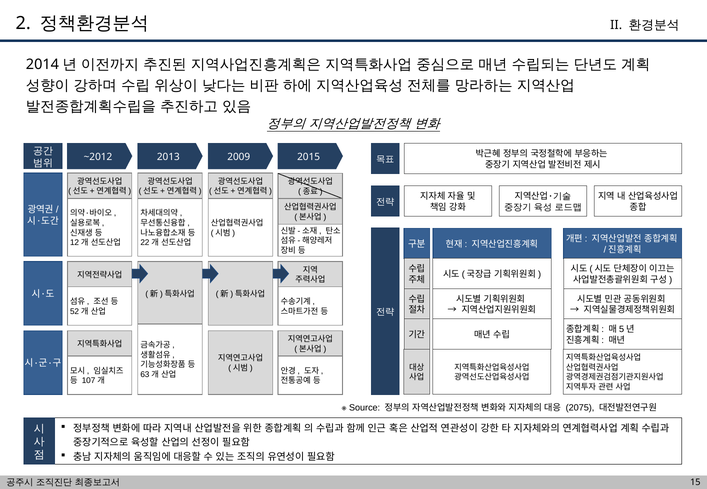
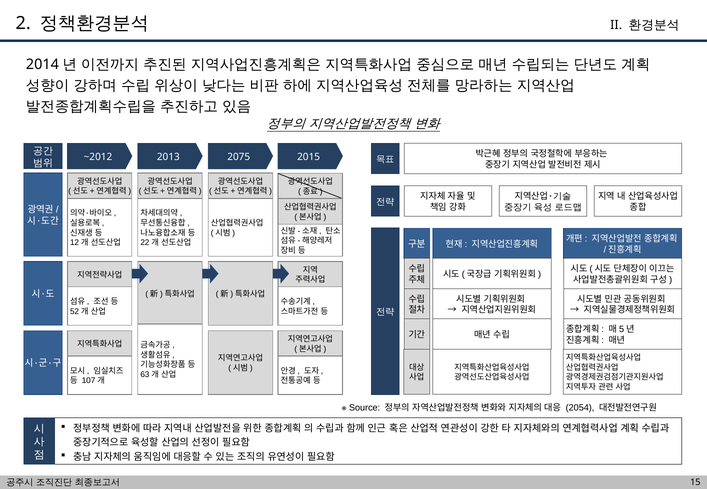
2009: 2009 -> 2075
2075: 2075 -> 2054
